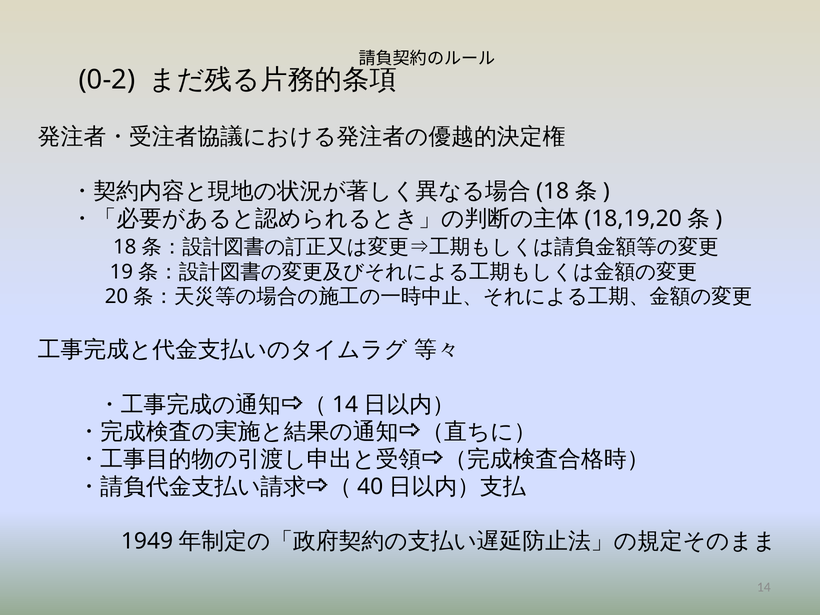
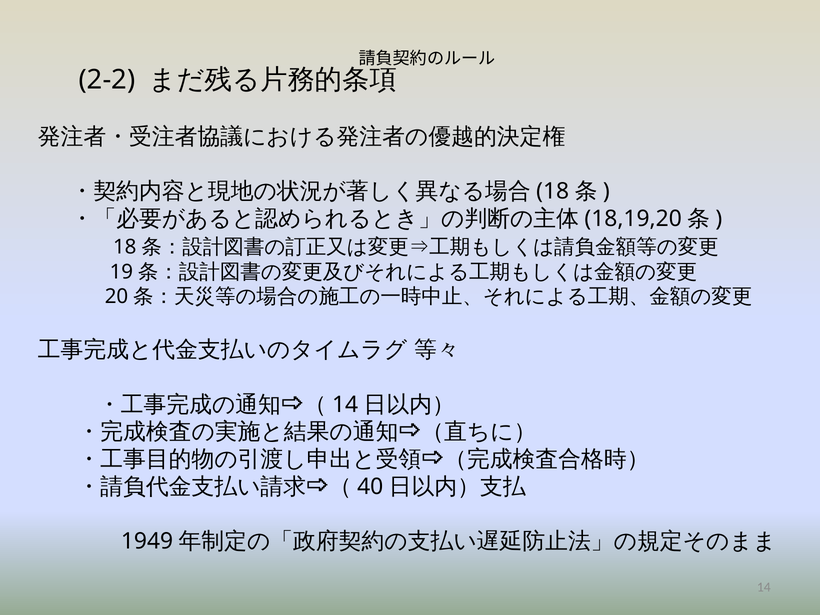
0-2: 0-2 -> 2-2
